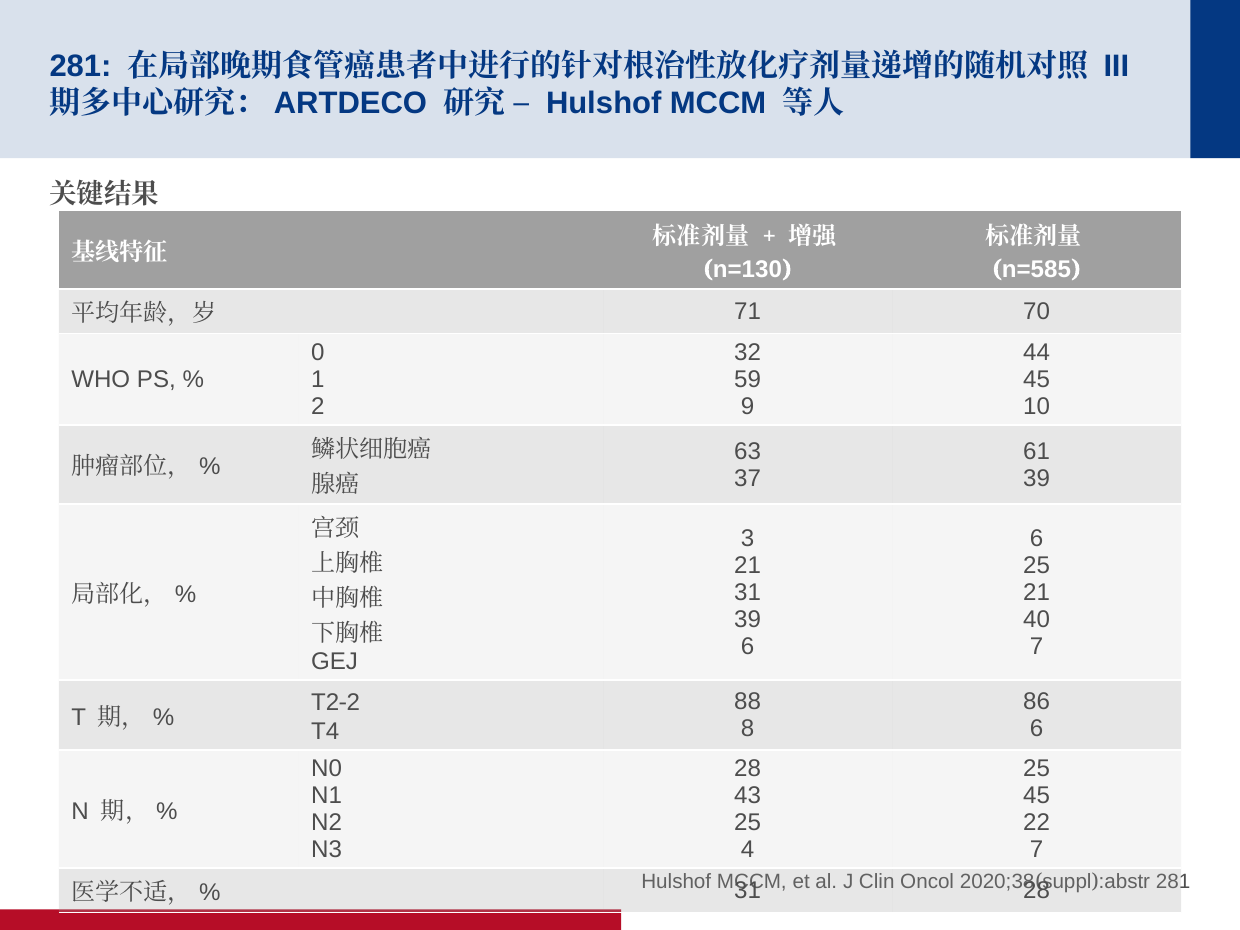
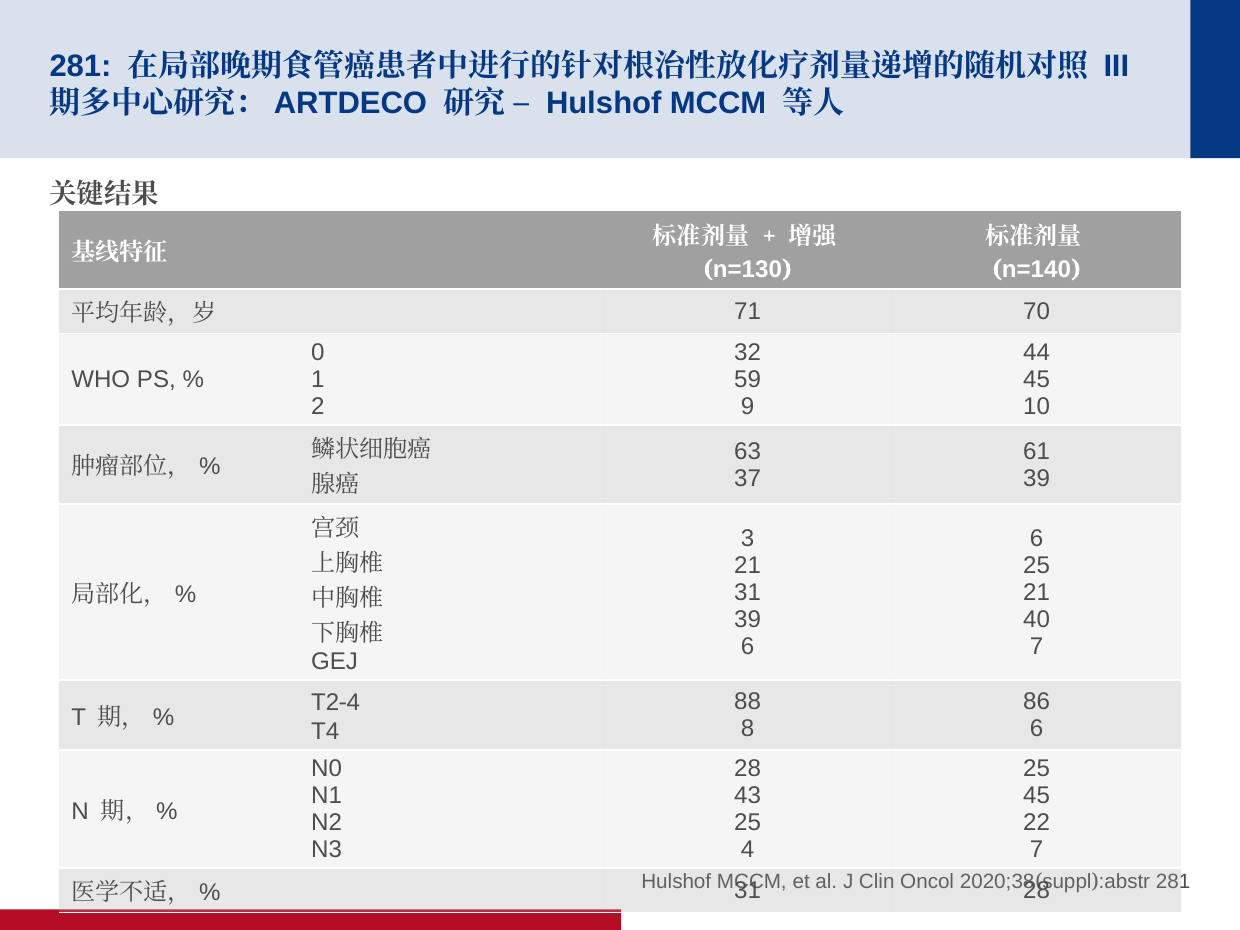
n=585: n=585 -> n=140
2 at (353, 703): 2 -> 4
